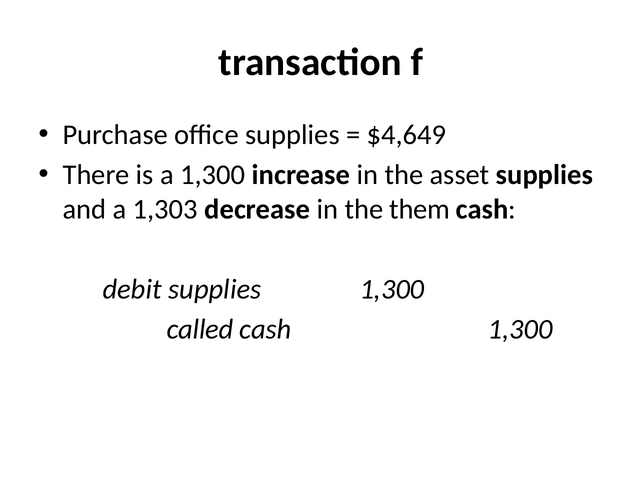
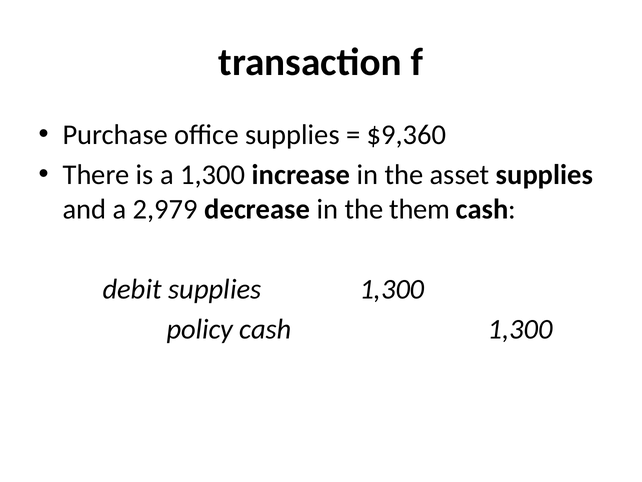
$4,649: $4,649 -> $9,360
1,303: 1,303 -> 2,979
called: called -> policy
